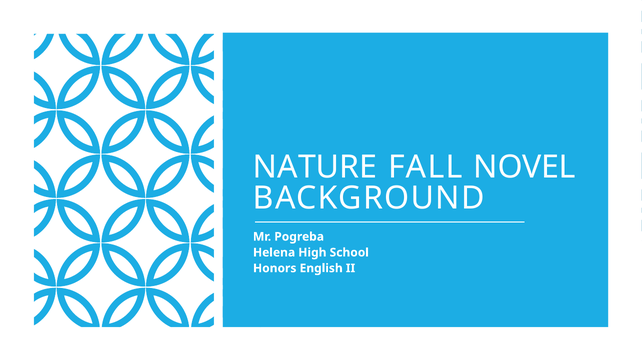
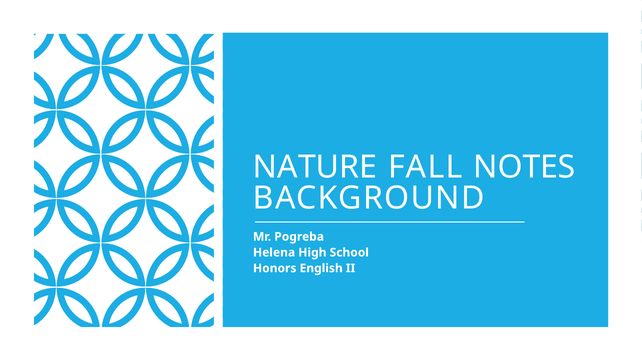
NOVEL: NOVEL -> NOTES
